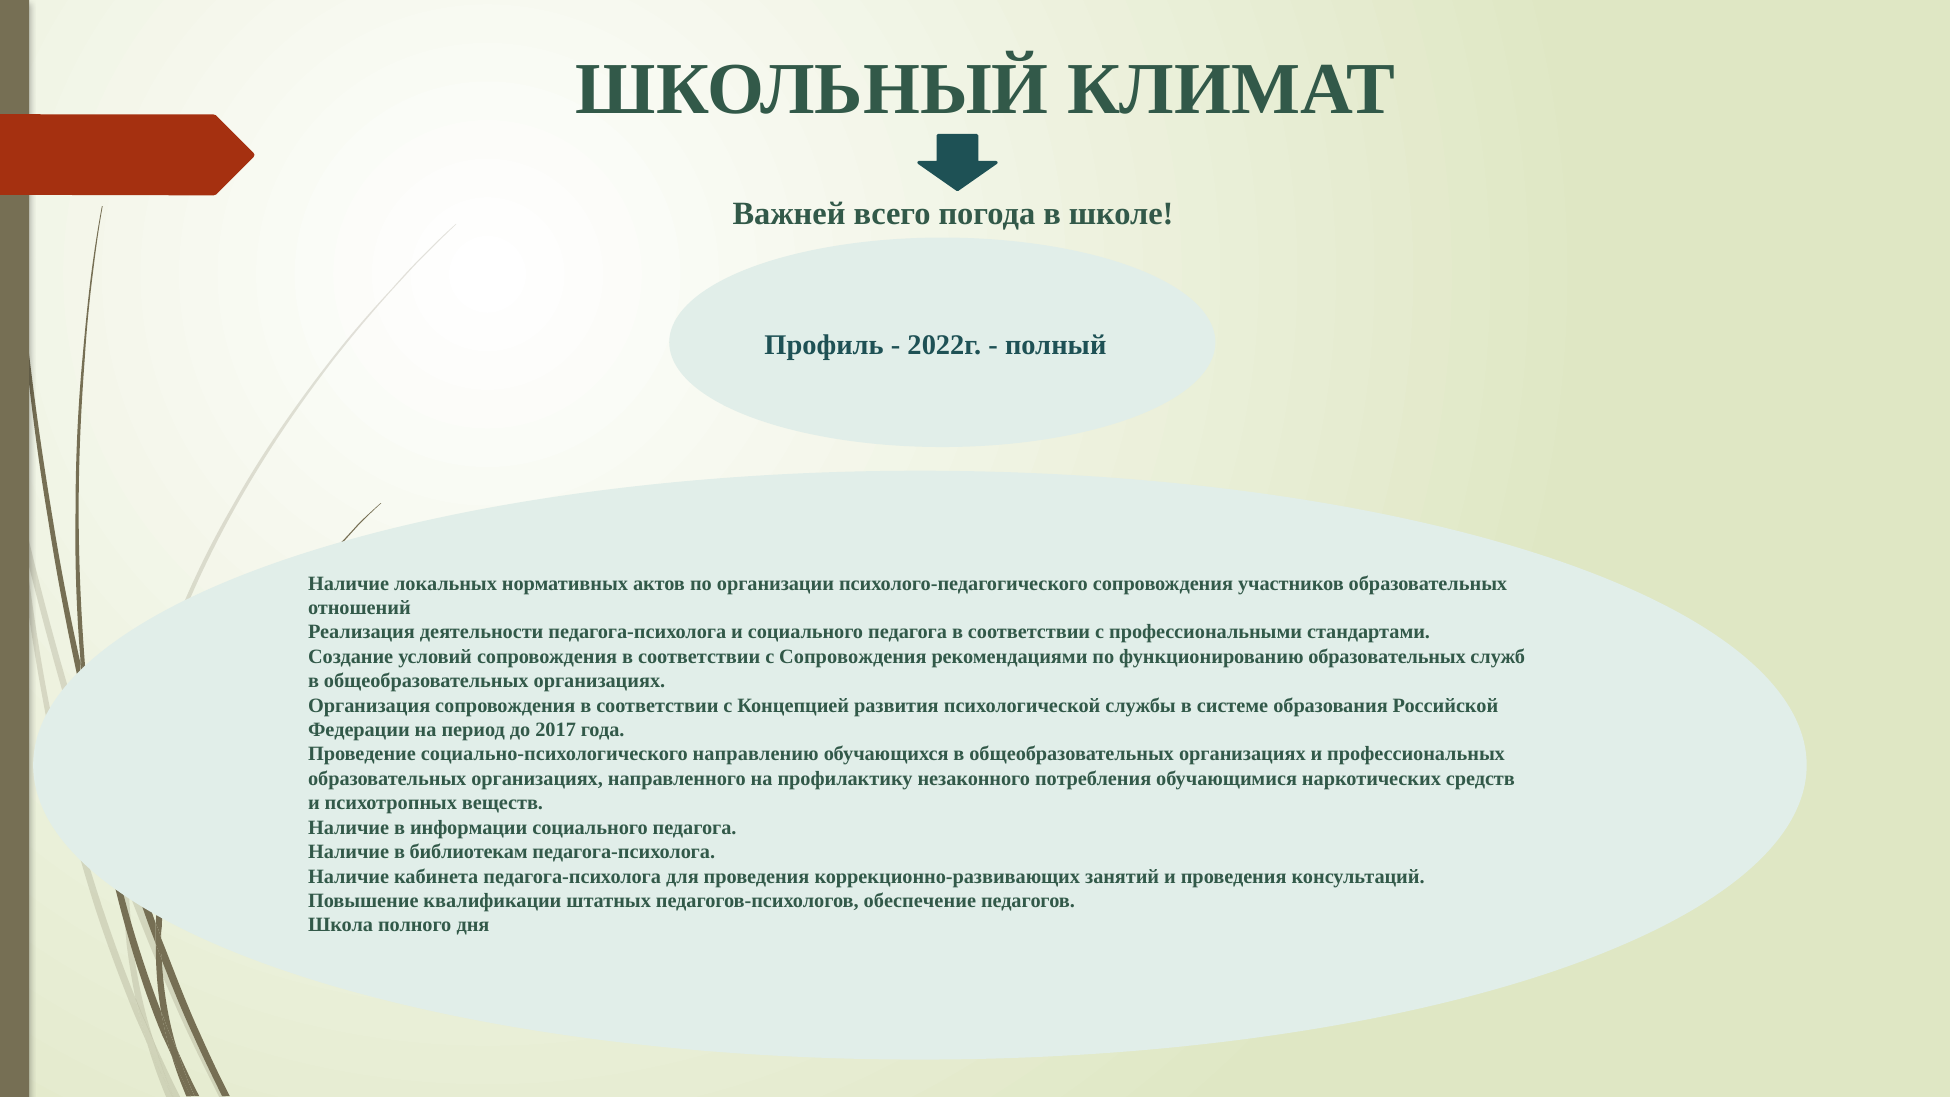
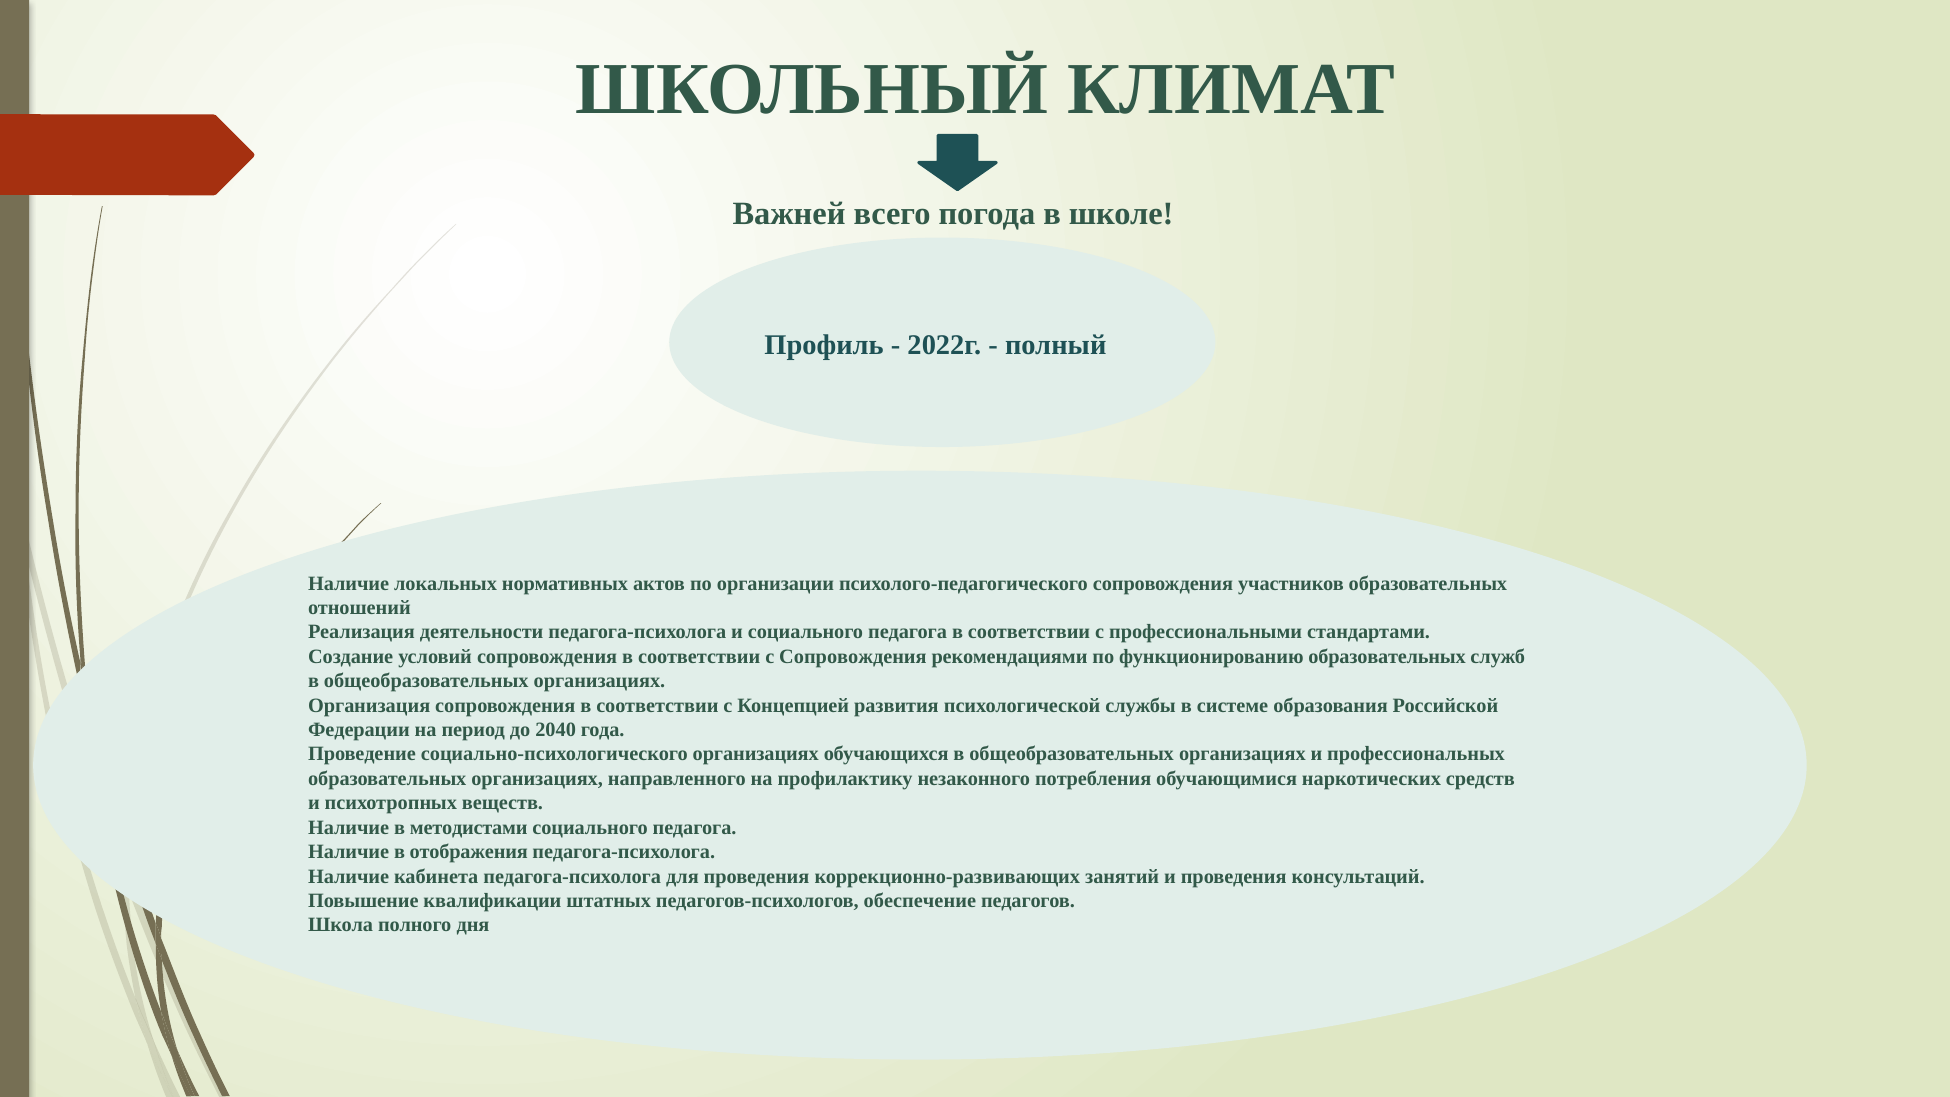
2017: 2017 -> 2040
социально-психологического направлению: направлению -> организациях
информации: информации -> методистами
библиотекам: библиотекам -> отображения
